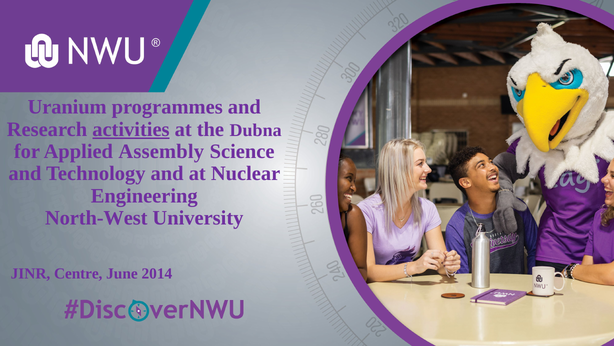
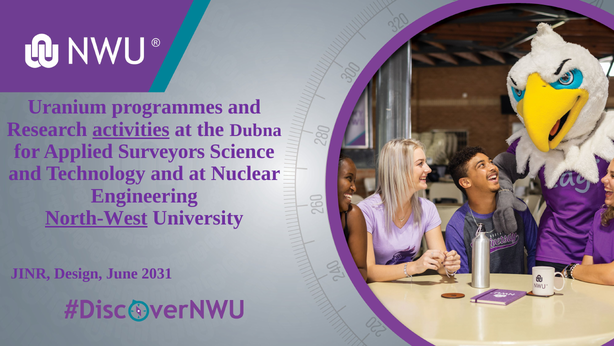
Assembly: Assembly -> Surveyors
North-West underline: none -> present
Centre: Centre -> Design
2014: 2014 -> 2031
